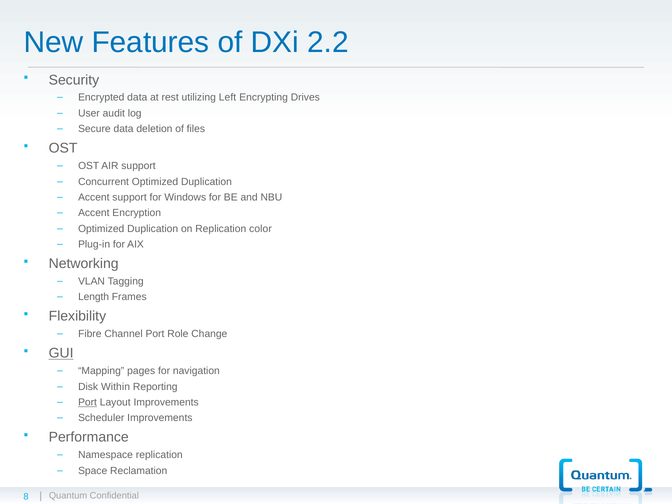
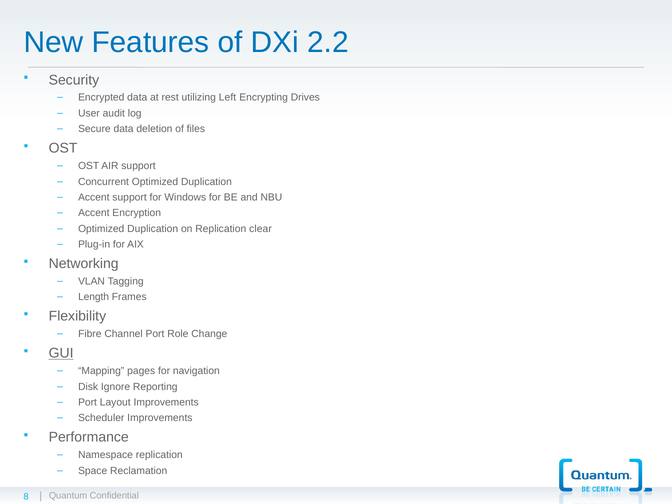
color: color -> clear
Within: Within -> Ignore
Port at (88, 402) underline: present -> none
